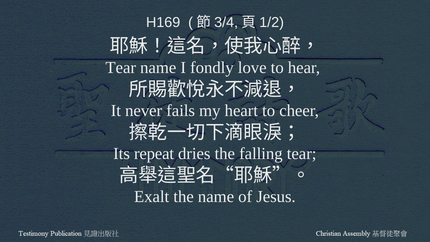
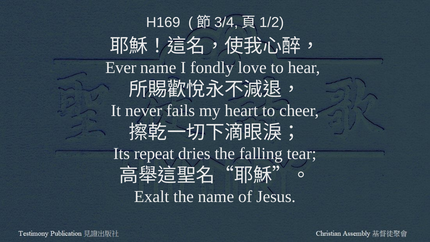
Tear at (121, 68): Tear -> Ever
